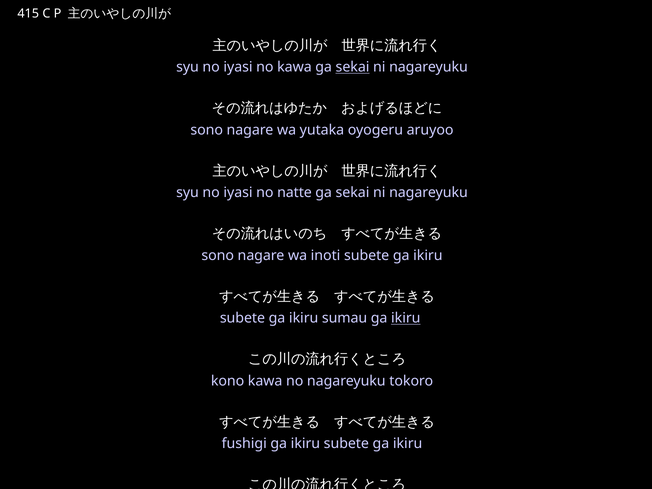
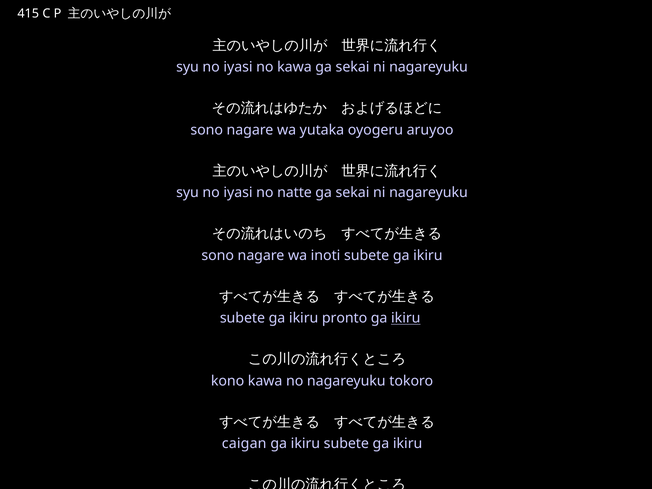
sekai at (353, 67) underline: present -> none
sumau: sumau -> pronto
fushigi: fushigi -> caigan
